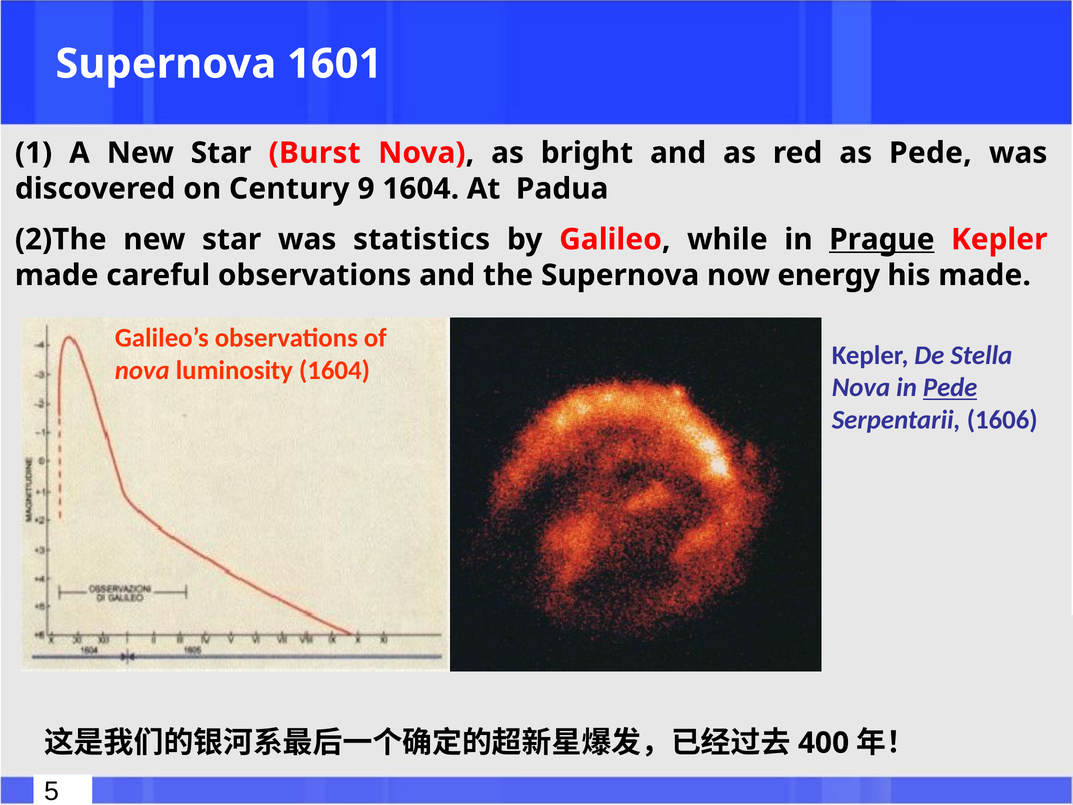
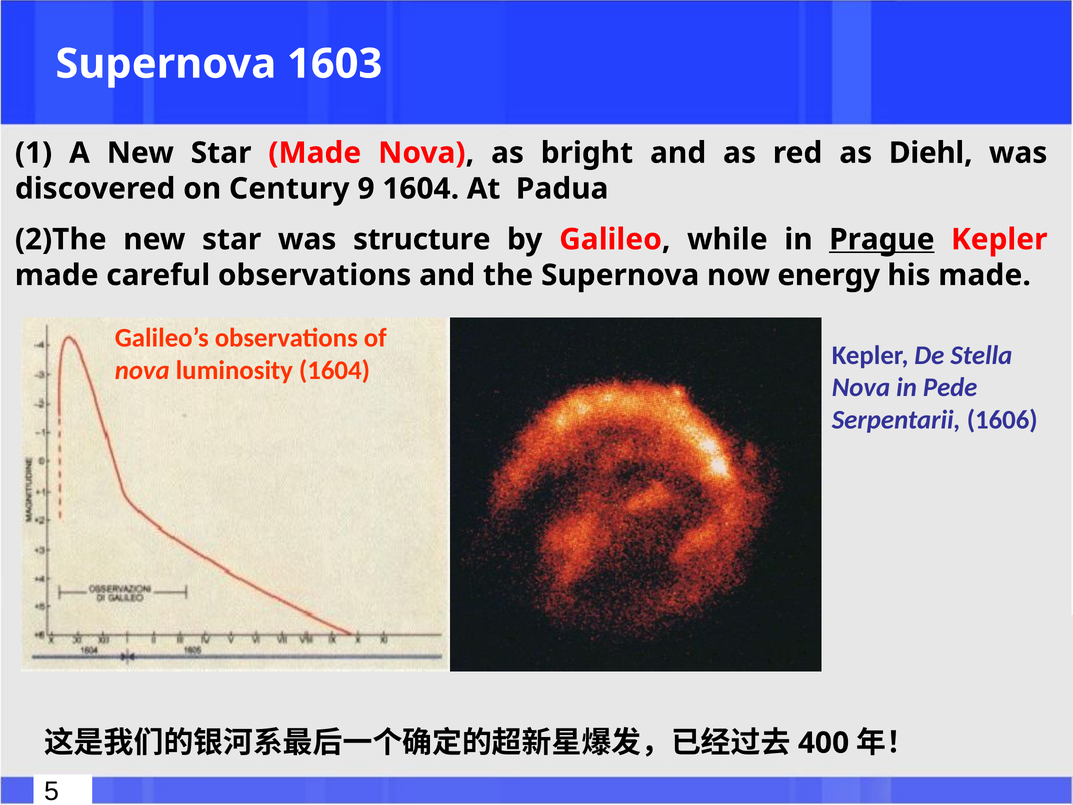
1601: 1601 -> 1603
Star Burst: Burst -> Made
as Pede: Pede -> Diehl
statistics: statistics -> structure
Pede at (950, 388) underline: present -> none
